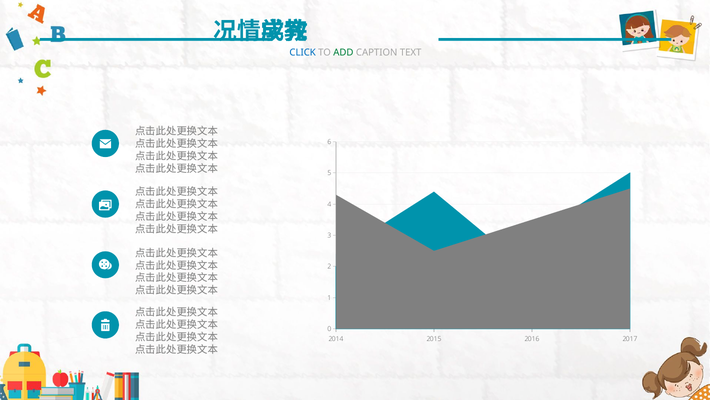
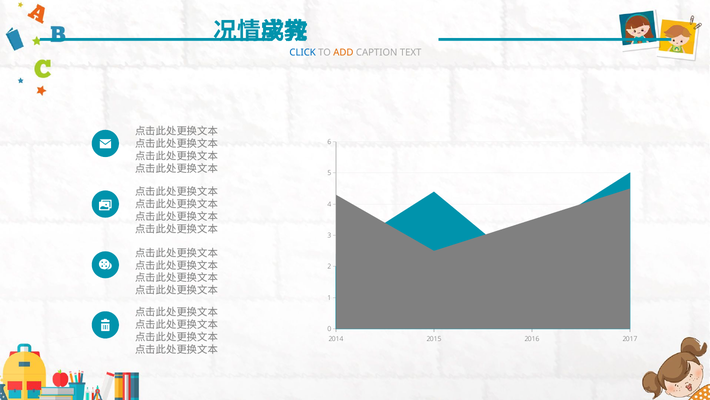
ADD colour: green -> orange
